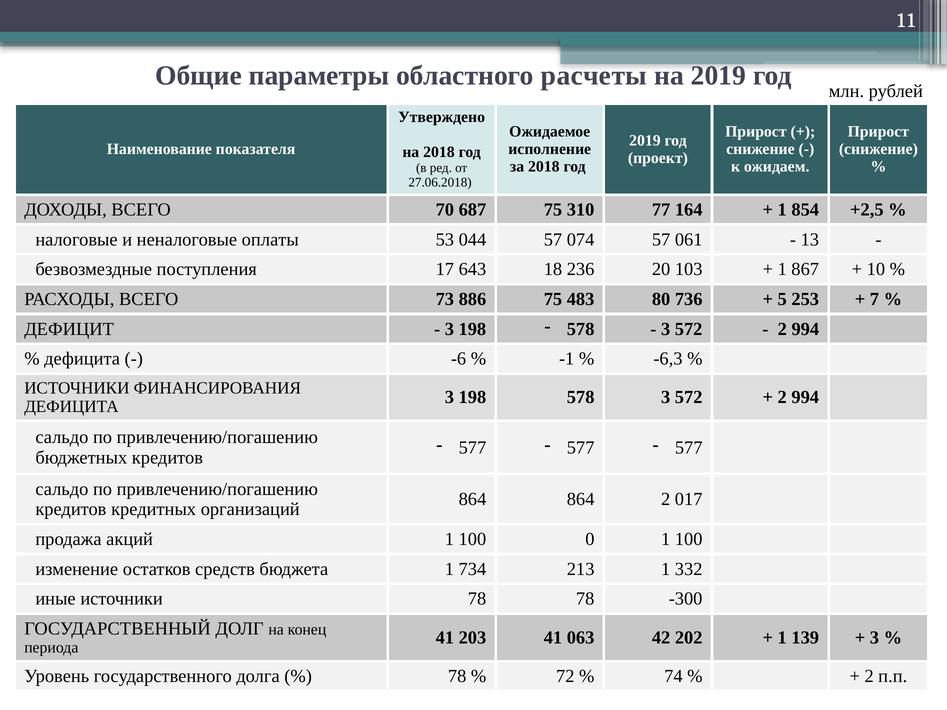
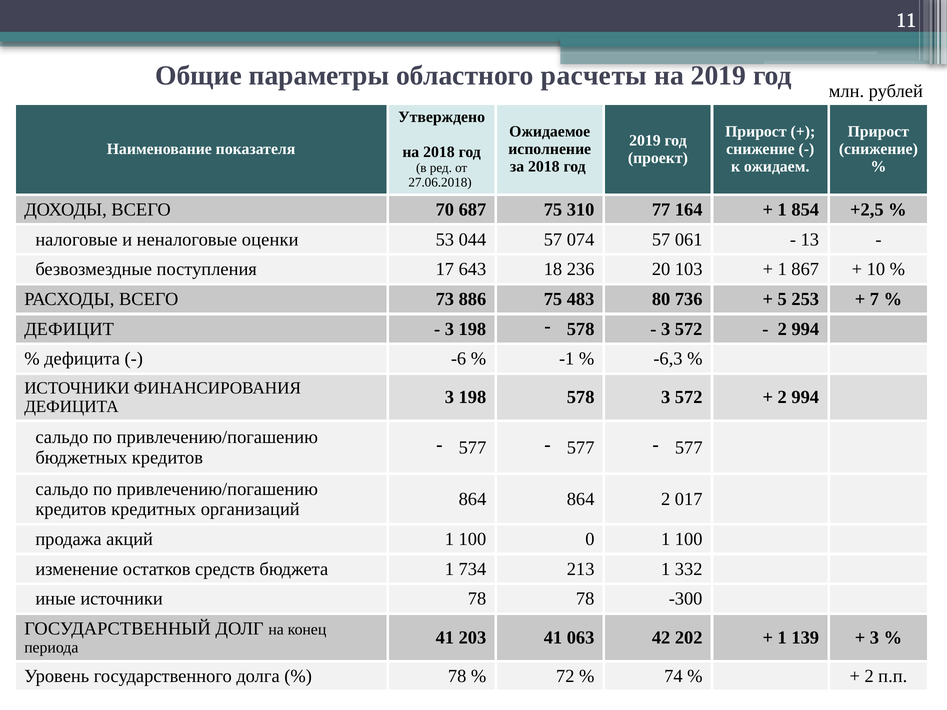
оплаты: оплаты -> оценки
